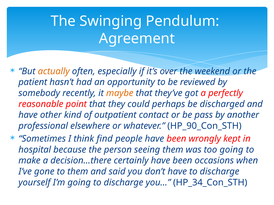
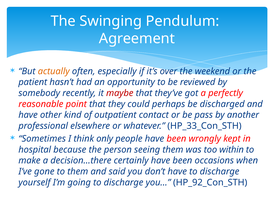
maybe colour: orange -> red
HP_90_Con_STH: HP_90_Con_STH -> HP_33_Con_STH
find: find -> only
too going: going -> within
HP_34_Con_STH: HP_34_Con_STH -> HP_92_Con_STH
